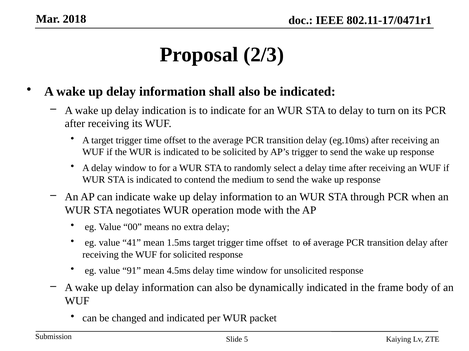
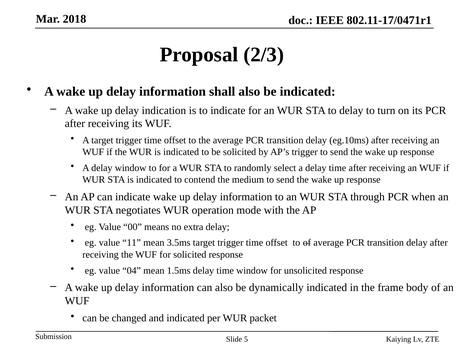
41: 41 -> 11
1.5ms: 1.5ms -> 3.5ms
91: 91 -> 04
4.5ms: 4.5ms -> 1.5ms
